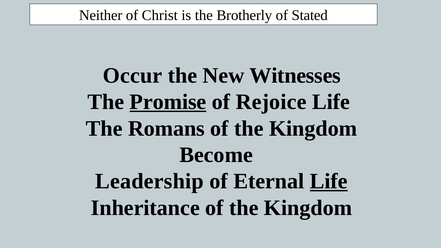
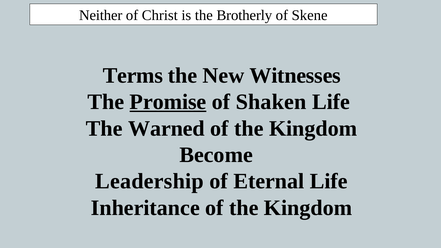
Stated: Stated -> Skene
Occur: Occur -> Terms
Rejoice: Rejoice -> Shaken
Romans: Romans -> Warned
Life at (329, 181) underline: present -> none
